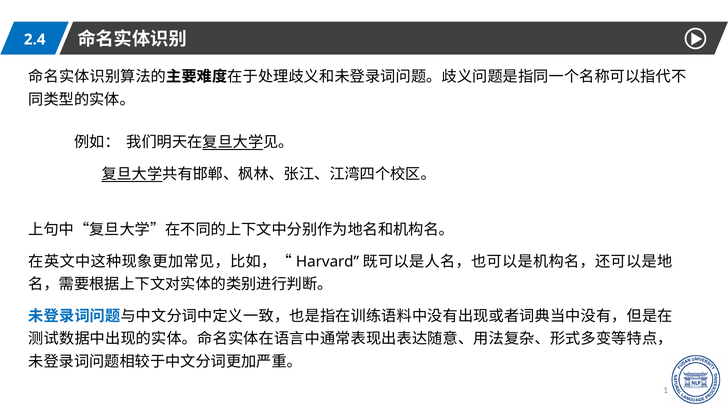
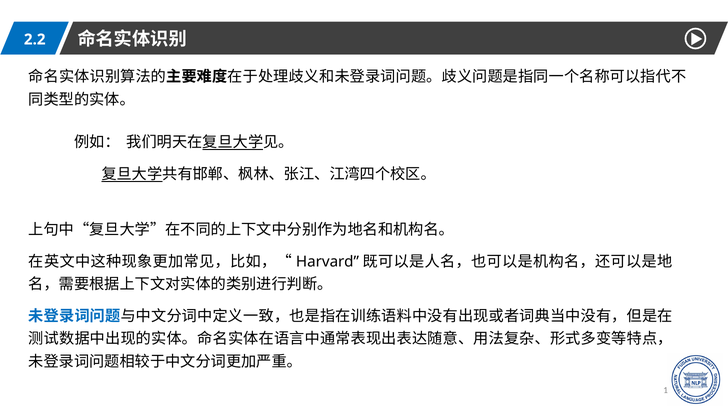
2.4: 2.4 -> 2.2
